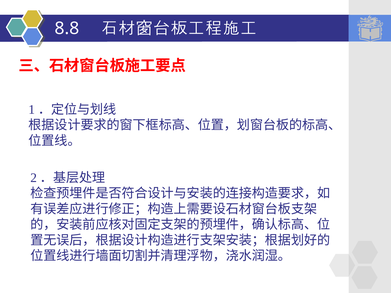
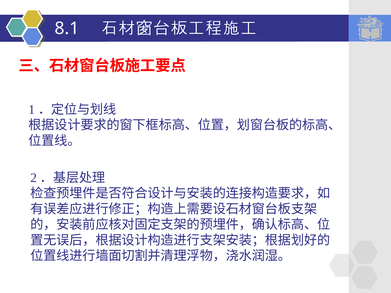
8.8: 8.8 -> 8.1
